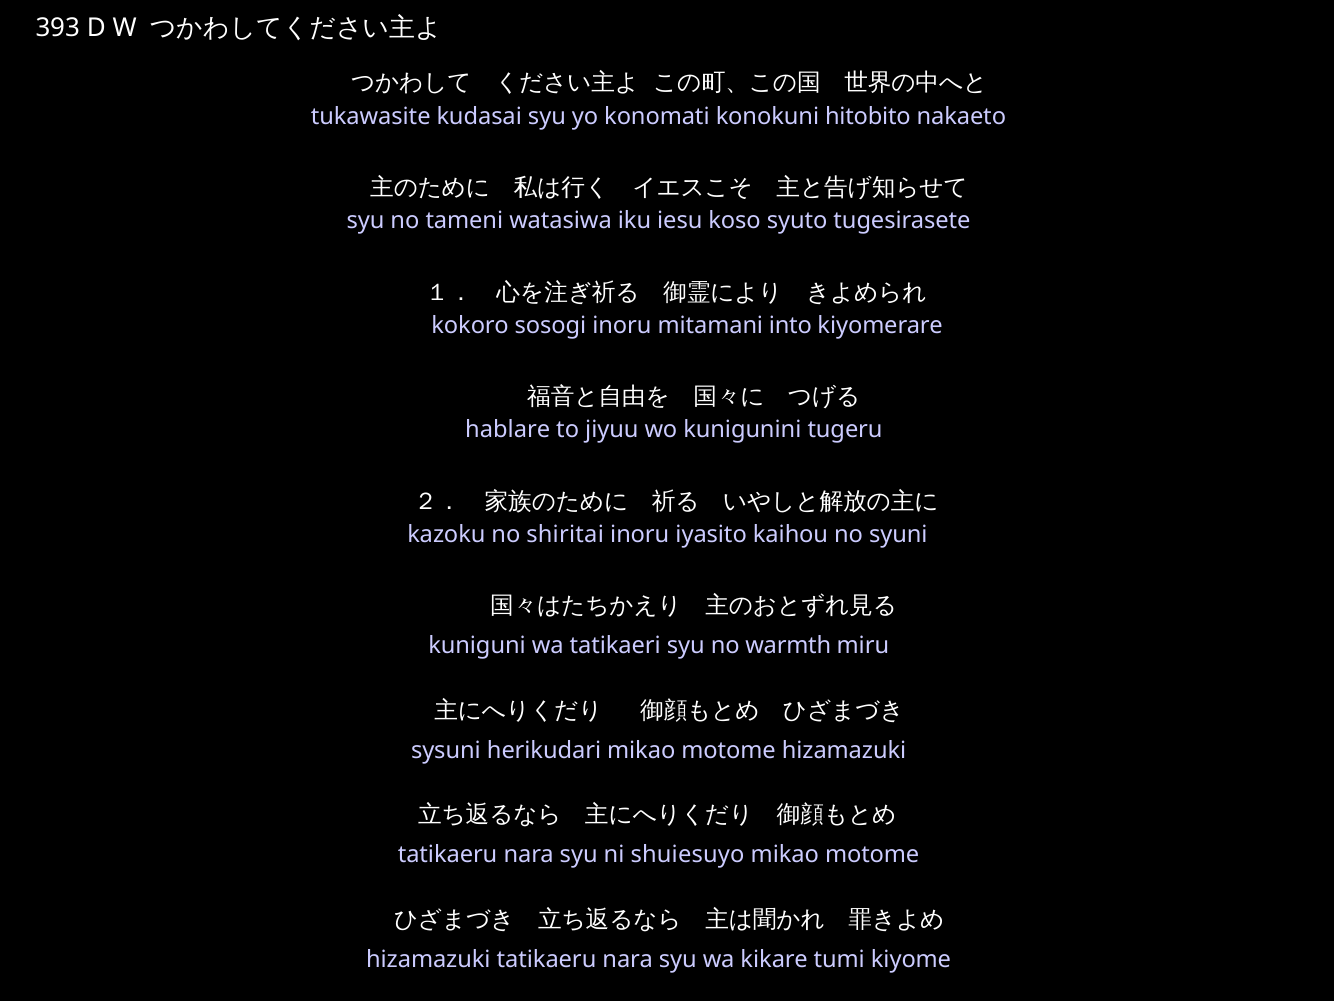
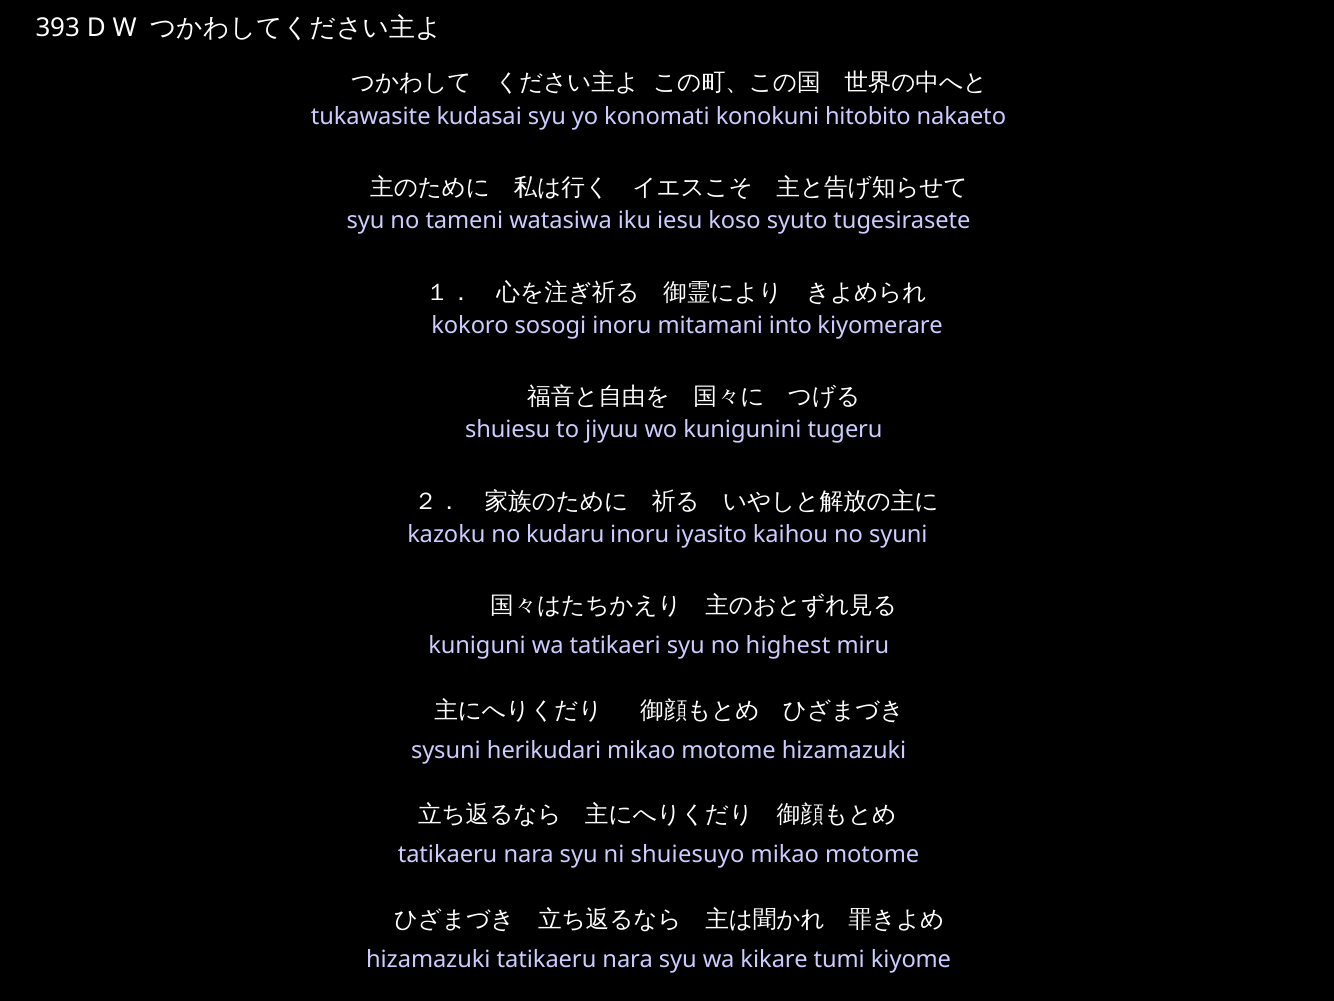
hablare: hablare -> shuiesu
shiritai: shiritai -> kudaru
warmth: warmth -> highest
